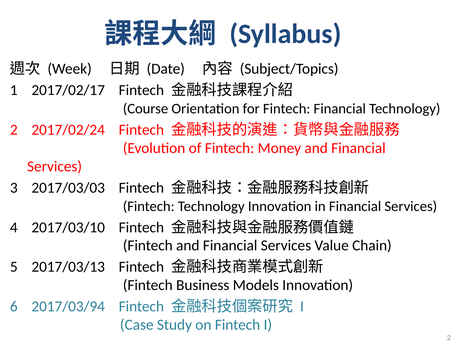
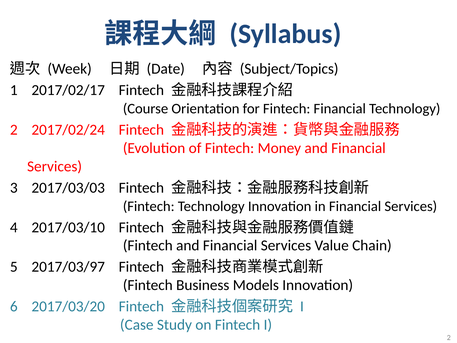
2017/03/13: 2017/03/13 -> 2017/03/97
2017/03/94: 2017/03/94 -> 2017/03/20
